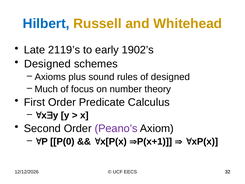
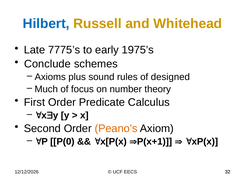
2119’s: 2119’s -> 7775’s
1902’s: 1902’s -> 1975’s
Designed at (47, 64): Designed -> Conclude
Peano’s colour: purple -> orange
